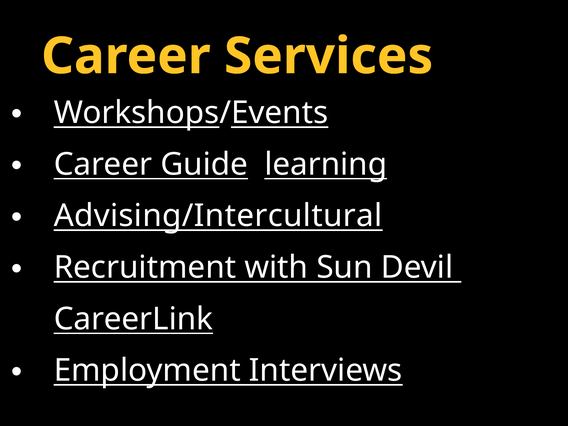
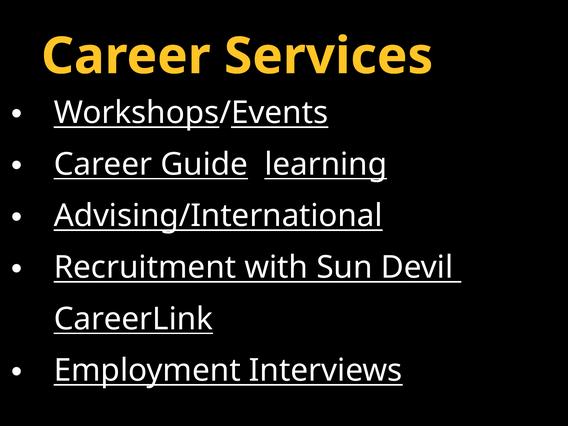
Advising/Intercultural: Advising/Intercultural -> Advising/International
